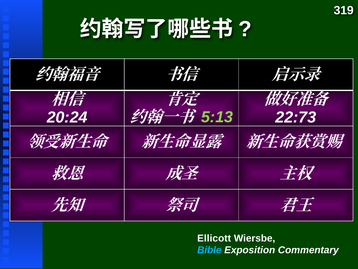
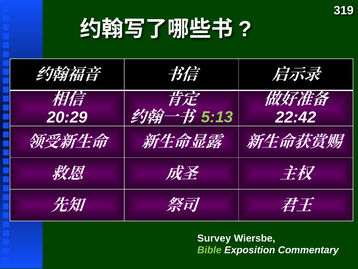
20:24: 20:24 -> 20:29
22:73: 22:73 -> 22:42
Ellicott: Ellicott -> Survey
Bible colour: light blue -> light green
